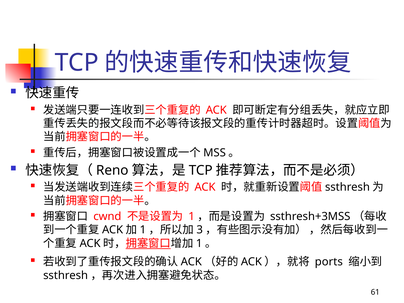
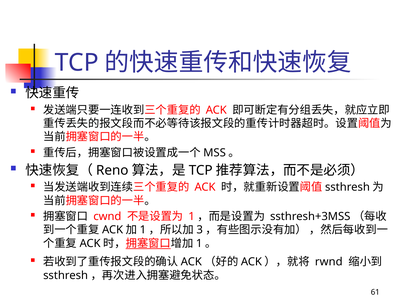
ports: ports -> rwnd
